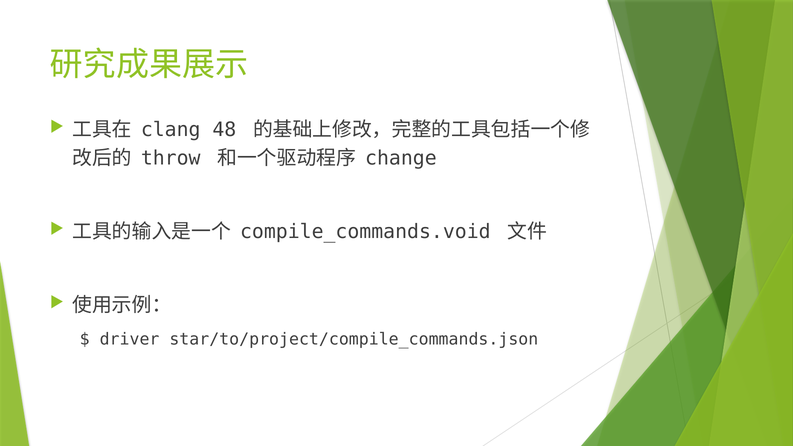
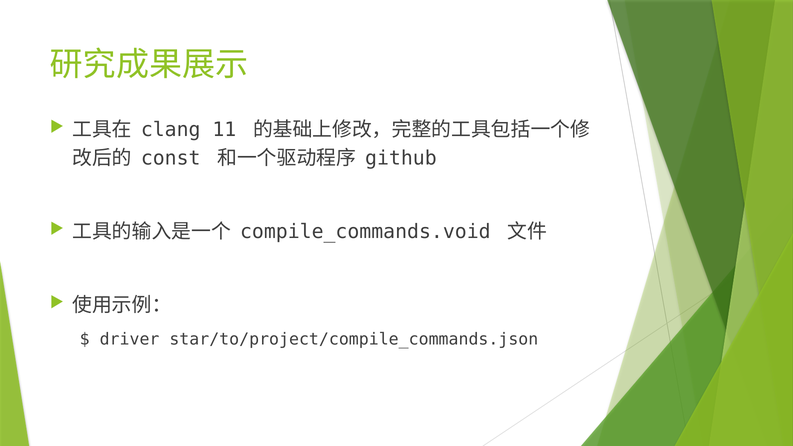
48: 48 -> 11
throw: throw -> const
change: change -> github
